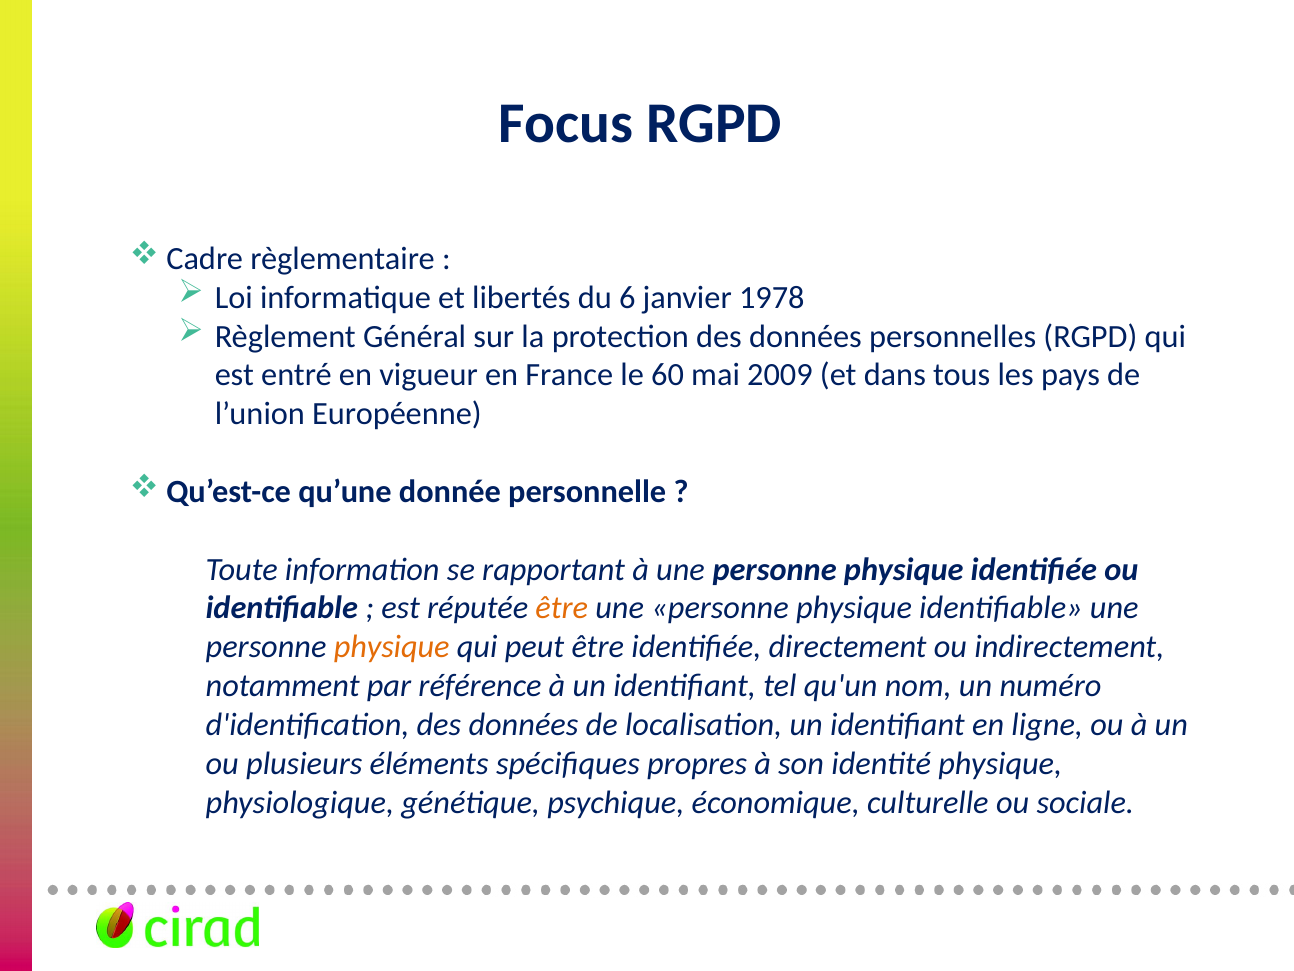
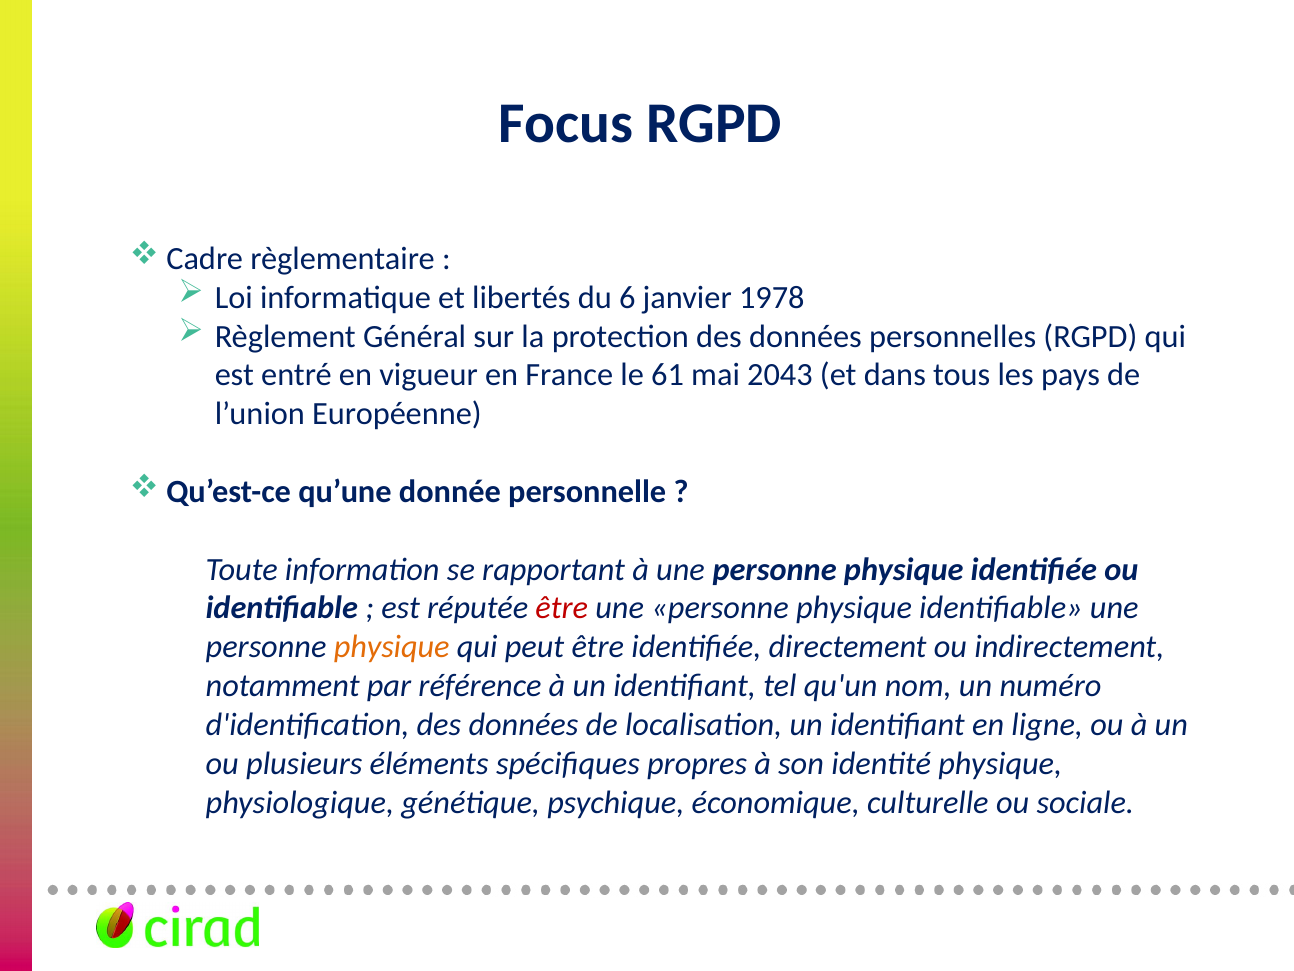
60: 60 -> 61
2009: 2009 -> 2043
être at (562, 608) colour: orange -> red
